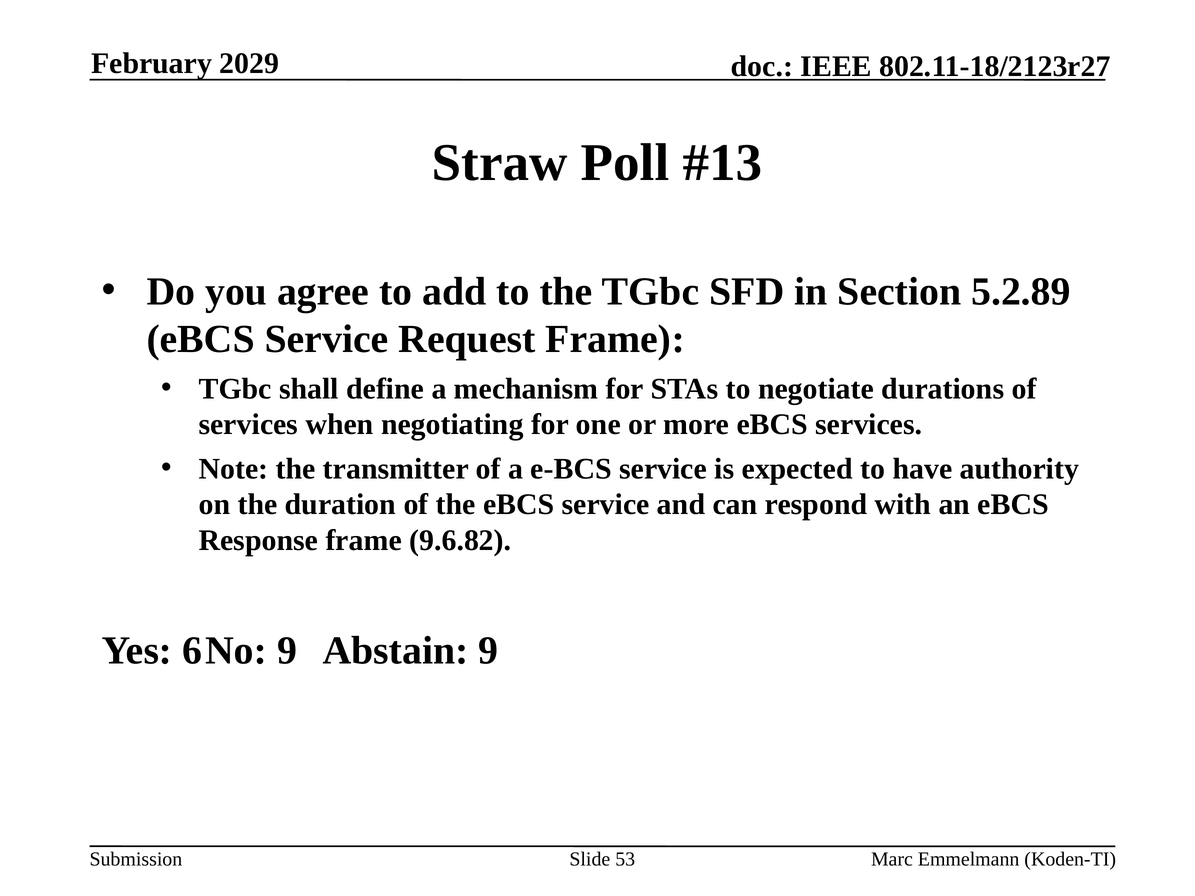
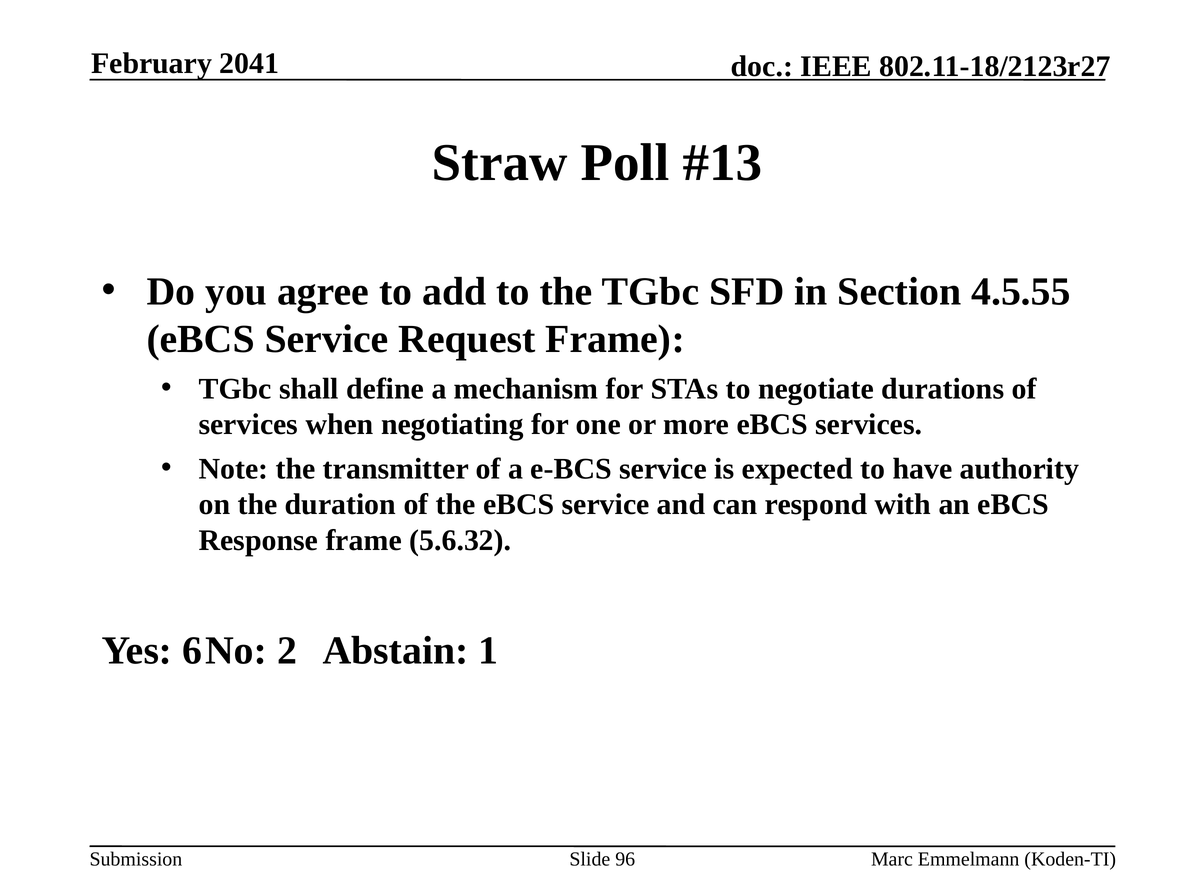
2029: 2029 -> 2041
5.2.89: 5.2.89 -> 4.5.55
9.6.82: 9.6.82 -> 5.6.32
9 at (287, 651): 9 -> 2
Abstain 9: 9 -> 1
53: 53 -> 96
